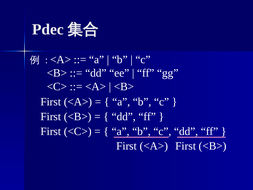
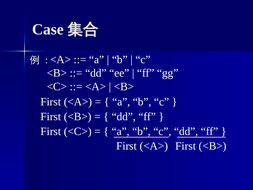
Pdec: Pdec -> Case
